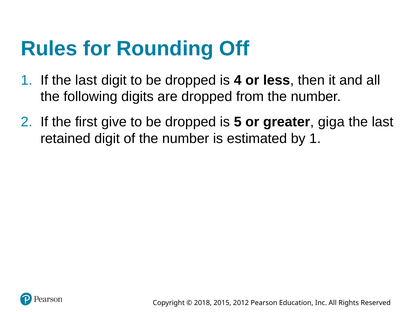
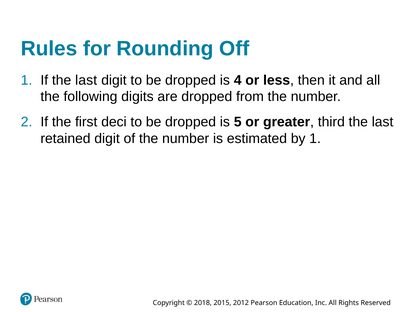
give: give -> deci
giga: giga -> third
